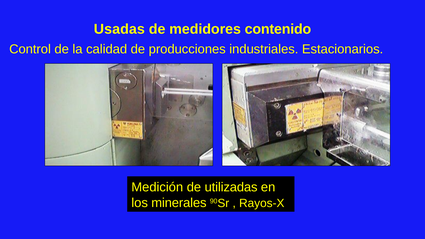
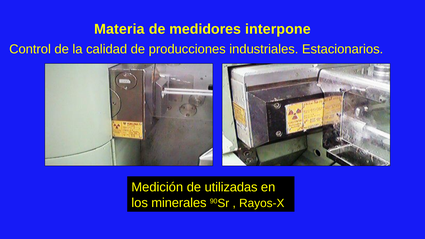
Usadas: Usadas -> Materia
contenido: contenido -> interpone
